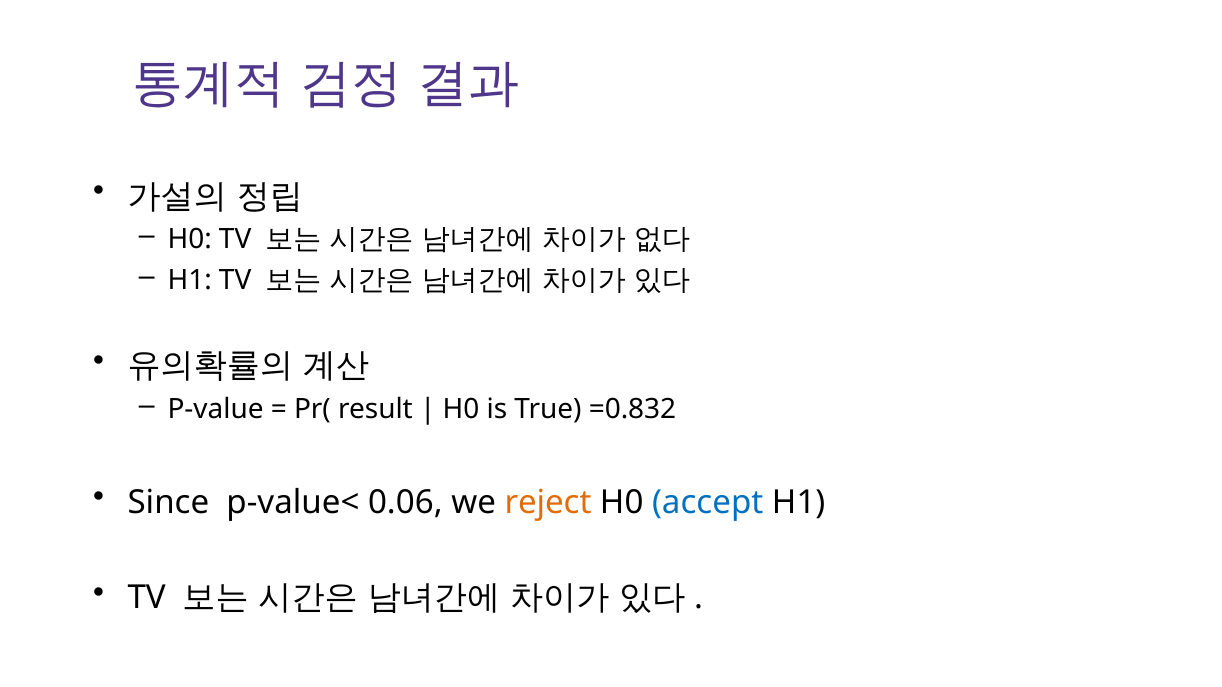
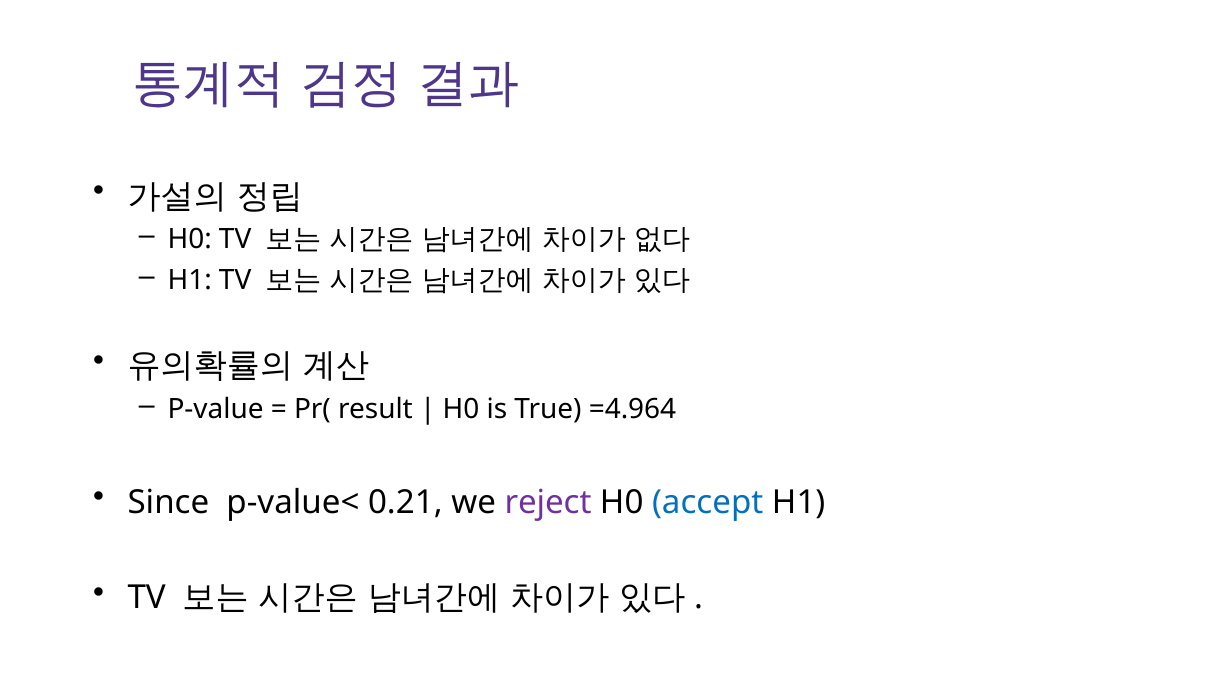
=0.832: =0.832 -> =4.964
0.06: 0.06 -> 0.21
reject colour: orange -> purple
